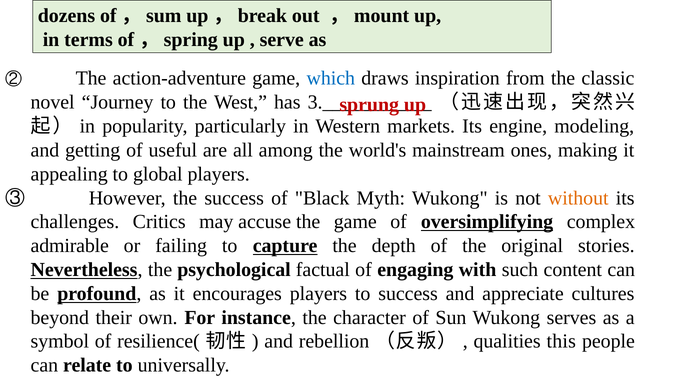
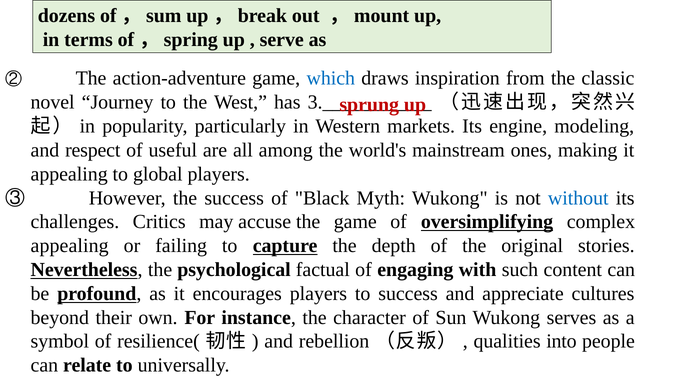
getting: getting -> respect
without colour: orange -> blue
admirable at (70, 246): admirable -> appealing
this: this -> into
